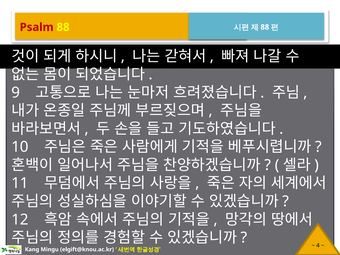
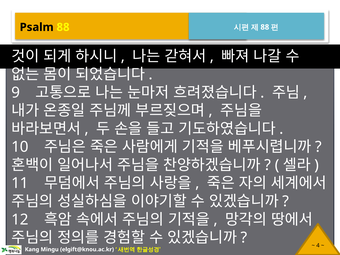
Psalm colour: red -> black
